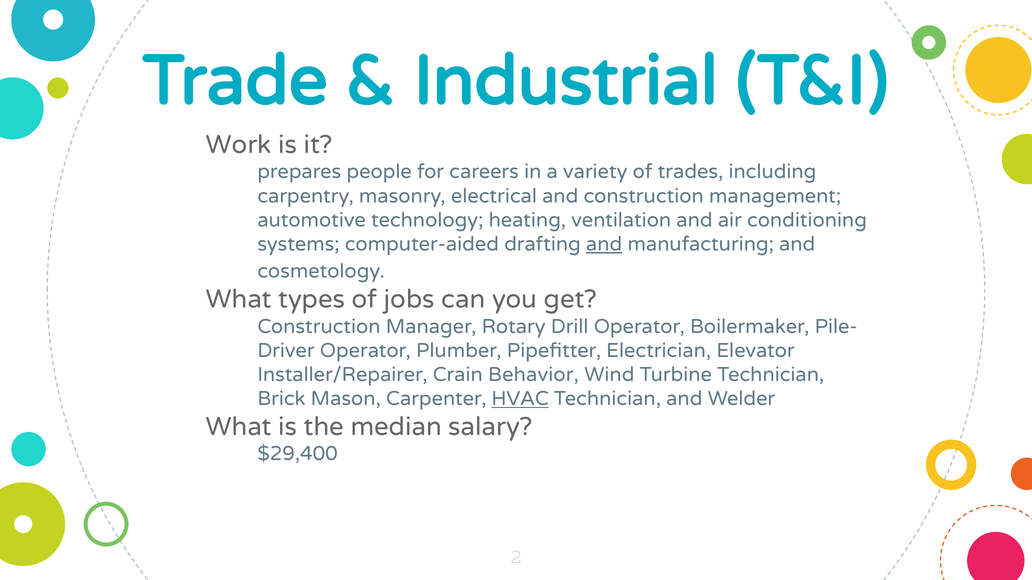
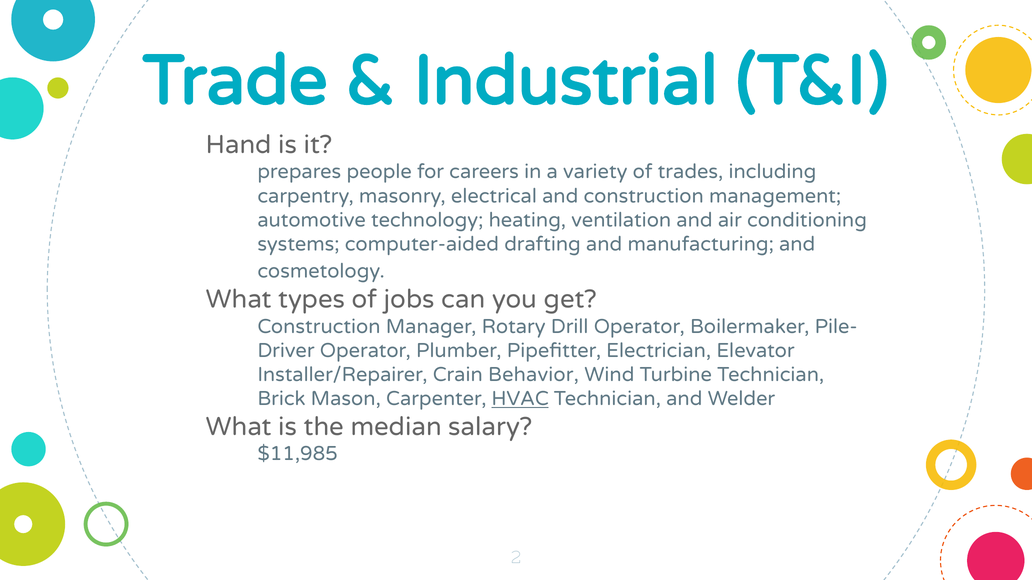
Work: Work -> Hand
and at (604, 244) underline: present -> none
$29,400: $29,400 -> $11,985
